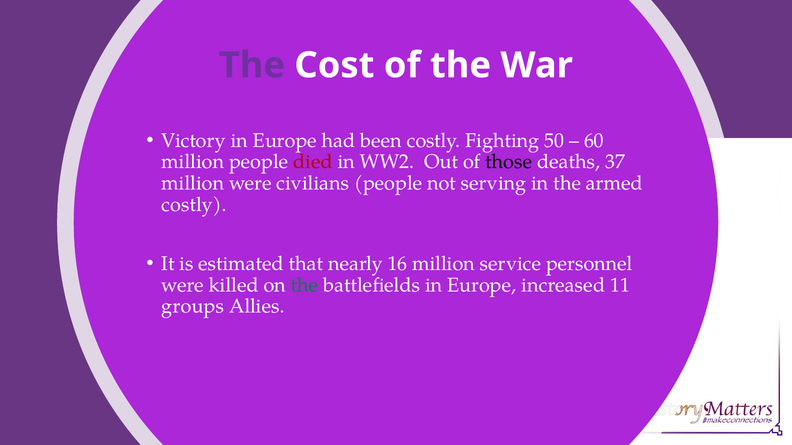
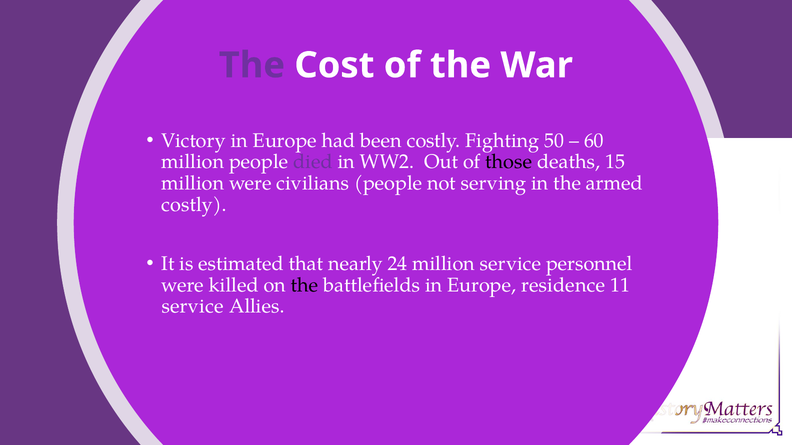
died colour: red -> purple
37: 37 -> 15
16: 16 -> 24
the at (305, 285) colour: green -> black
increased: increased -> residence
groups at (193, 307): groups -> service
